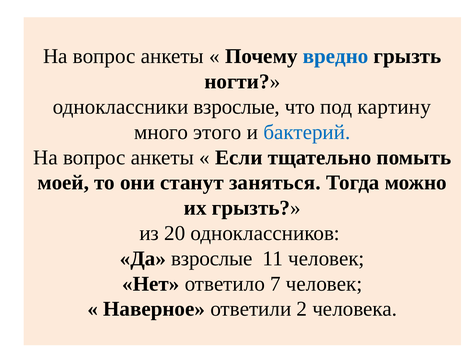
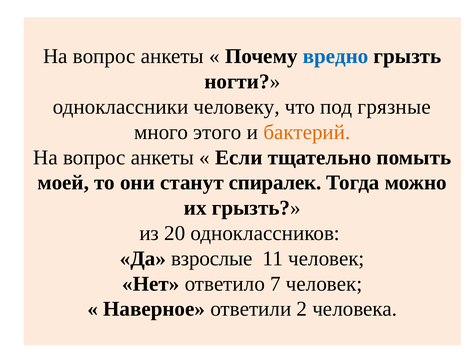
одноклассники взрослые: взрослые -> человеку
картину: картину -> грязные
бактерий colour: blue -> orange
заняться: заняться -> спиралек
